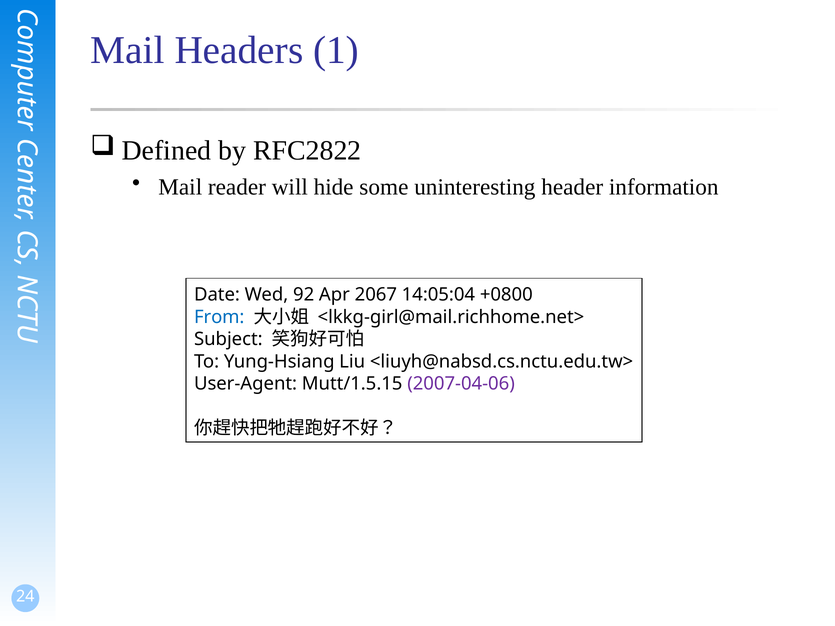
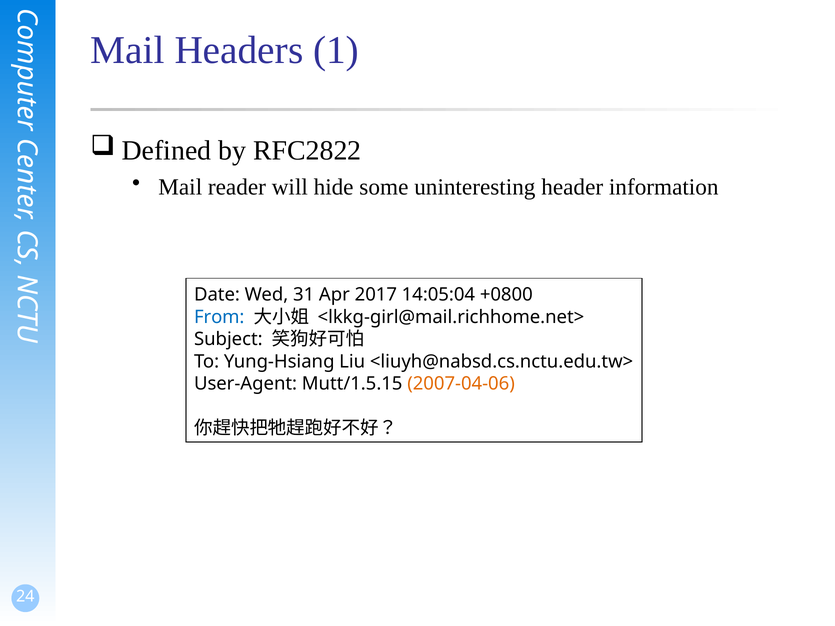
92: 92 -> 31
2067: 2067 -> 2017
2007-04-06 colour: purple -> orange
